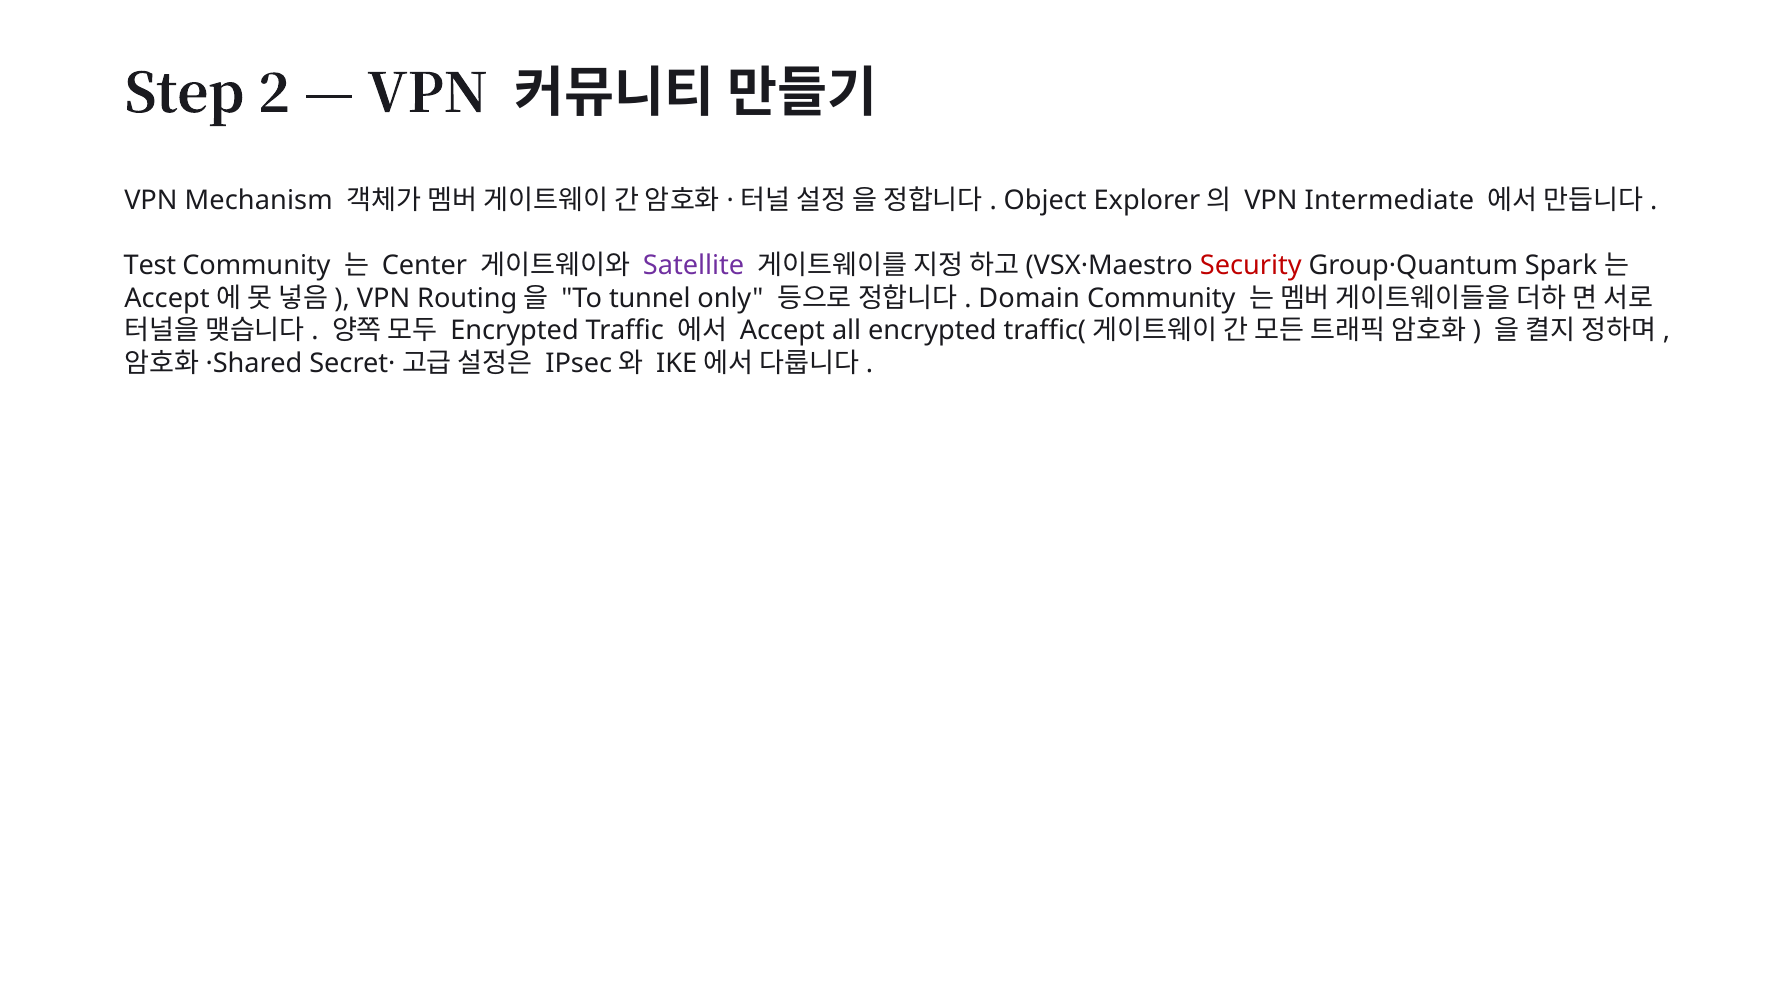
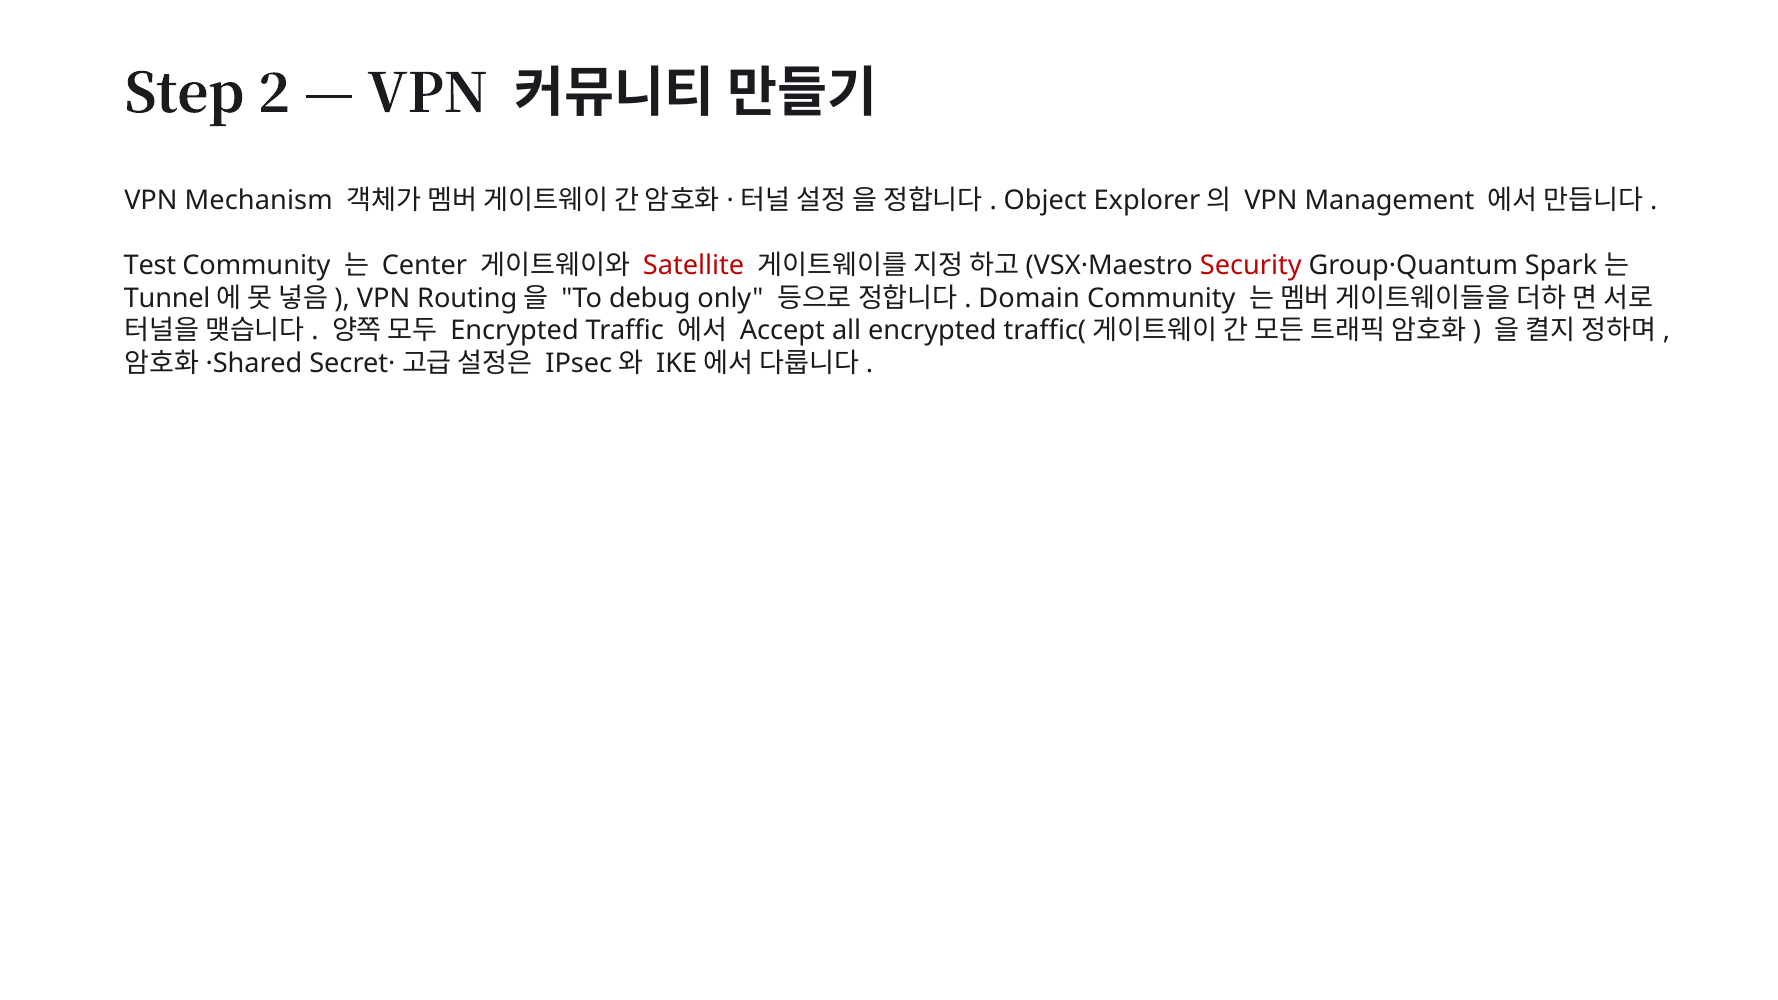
Intermediate: Intermediate -> Management
Satellite colour: purple -> red
Accept at (167, 298): Accept -> Tunnel
tunnel: tunnel -> debug
